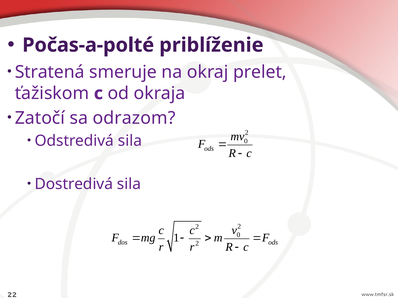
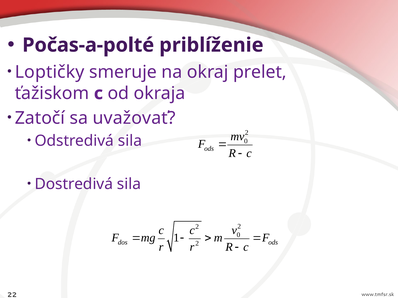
Stratená: Stratená -> Loptičky
odrazom: odrazom -> uvažovať
